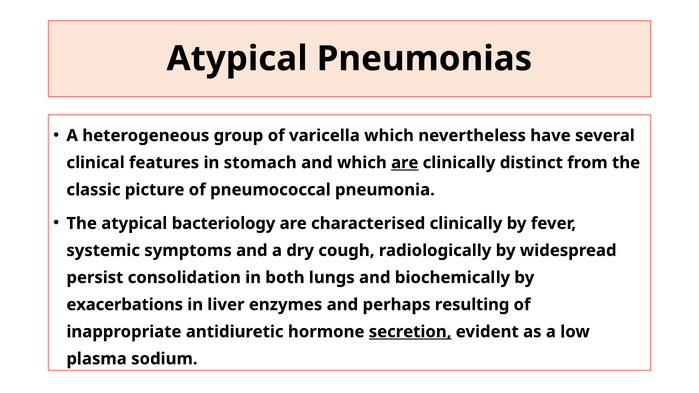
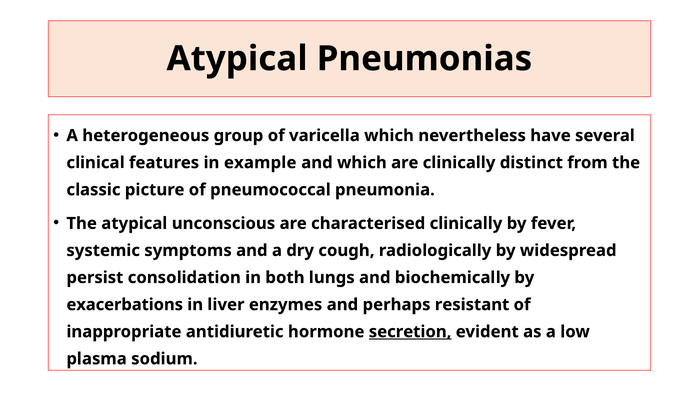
stomach: stomach -> example
are at (405, 163) underline: present -> none
bacteriology: bacteriology -> unconscious
resulting: resulting -> resistant
